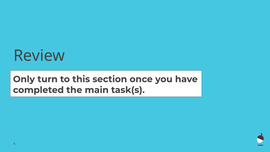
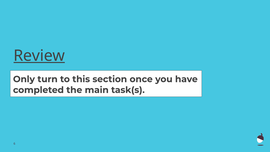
Review underline: none -> present
